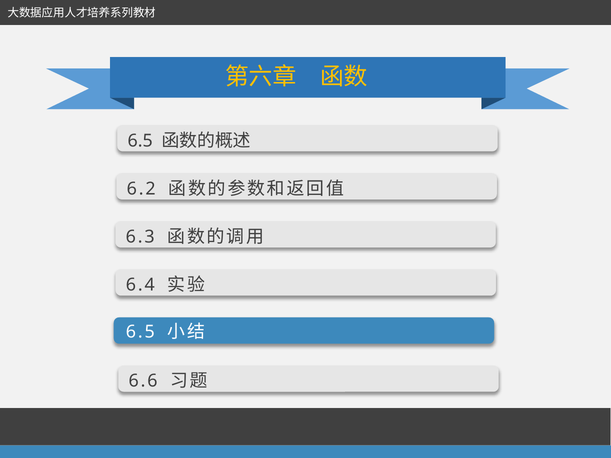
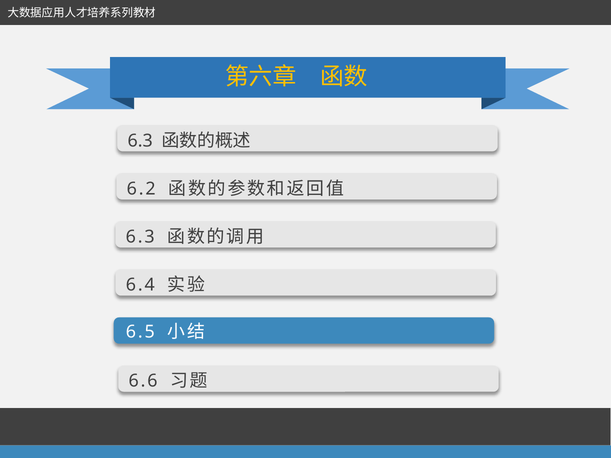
6.5 at (140, 141): 6.5 -> 6.3
